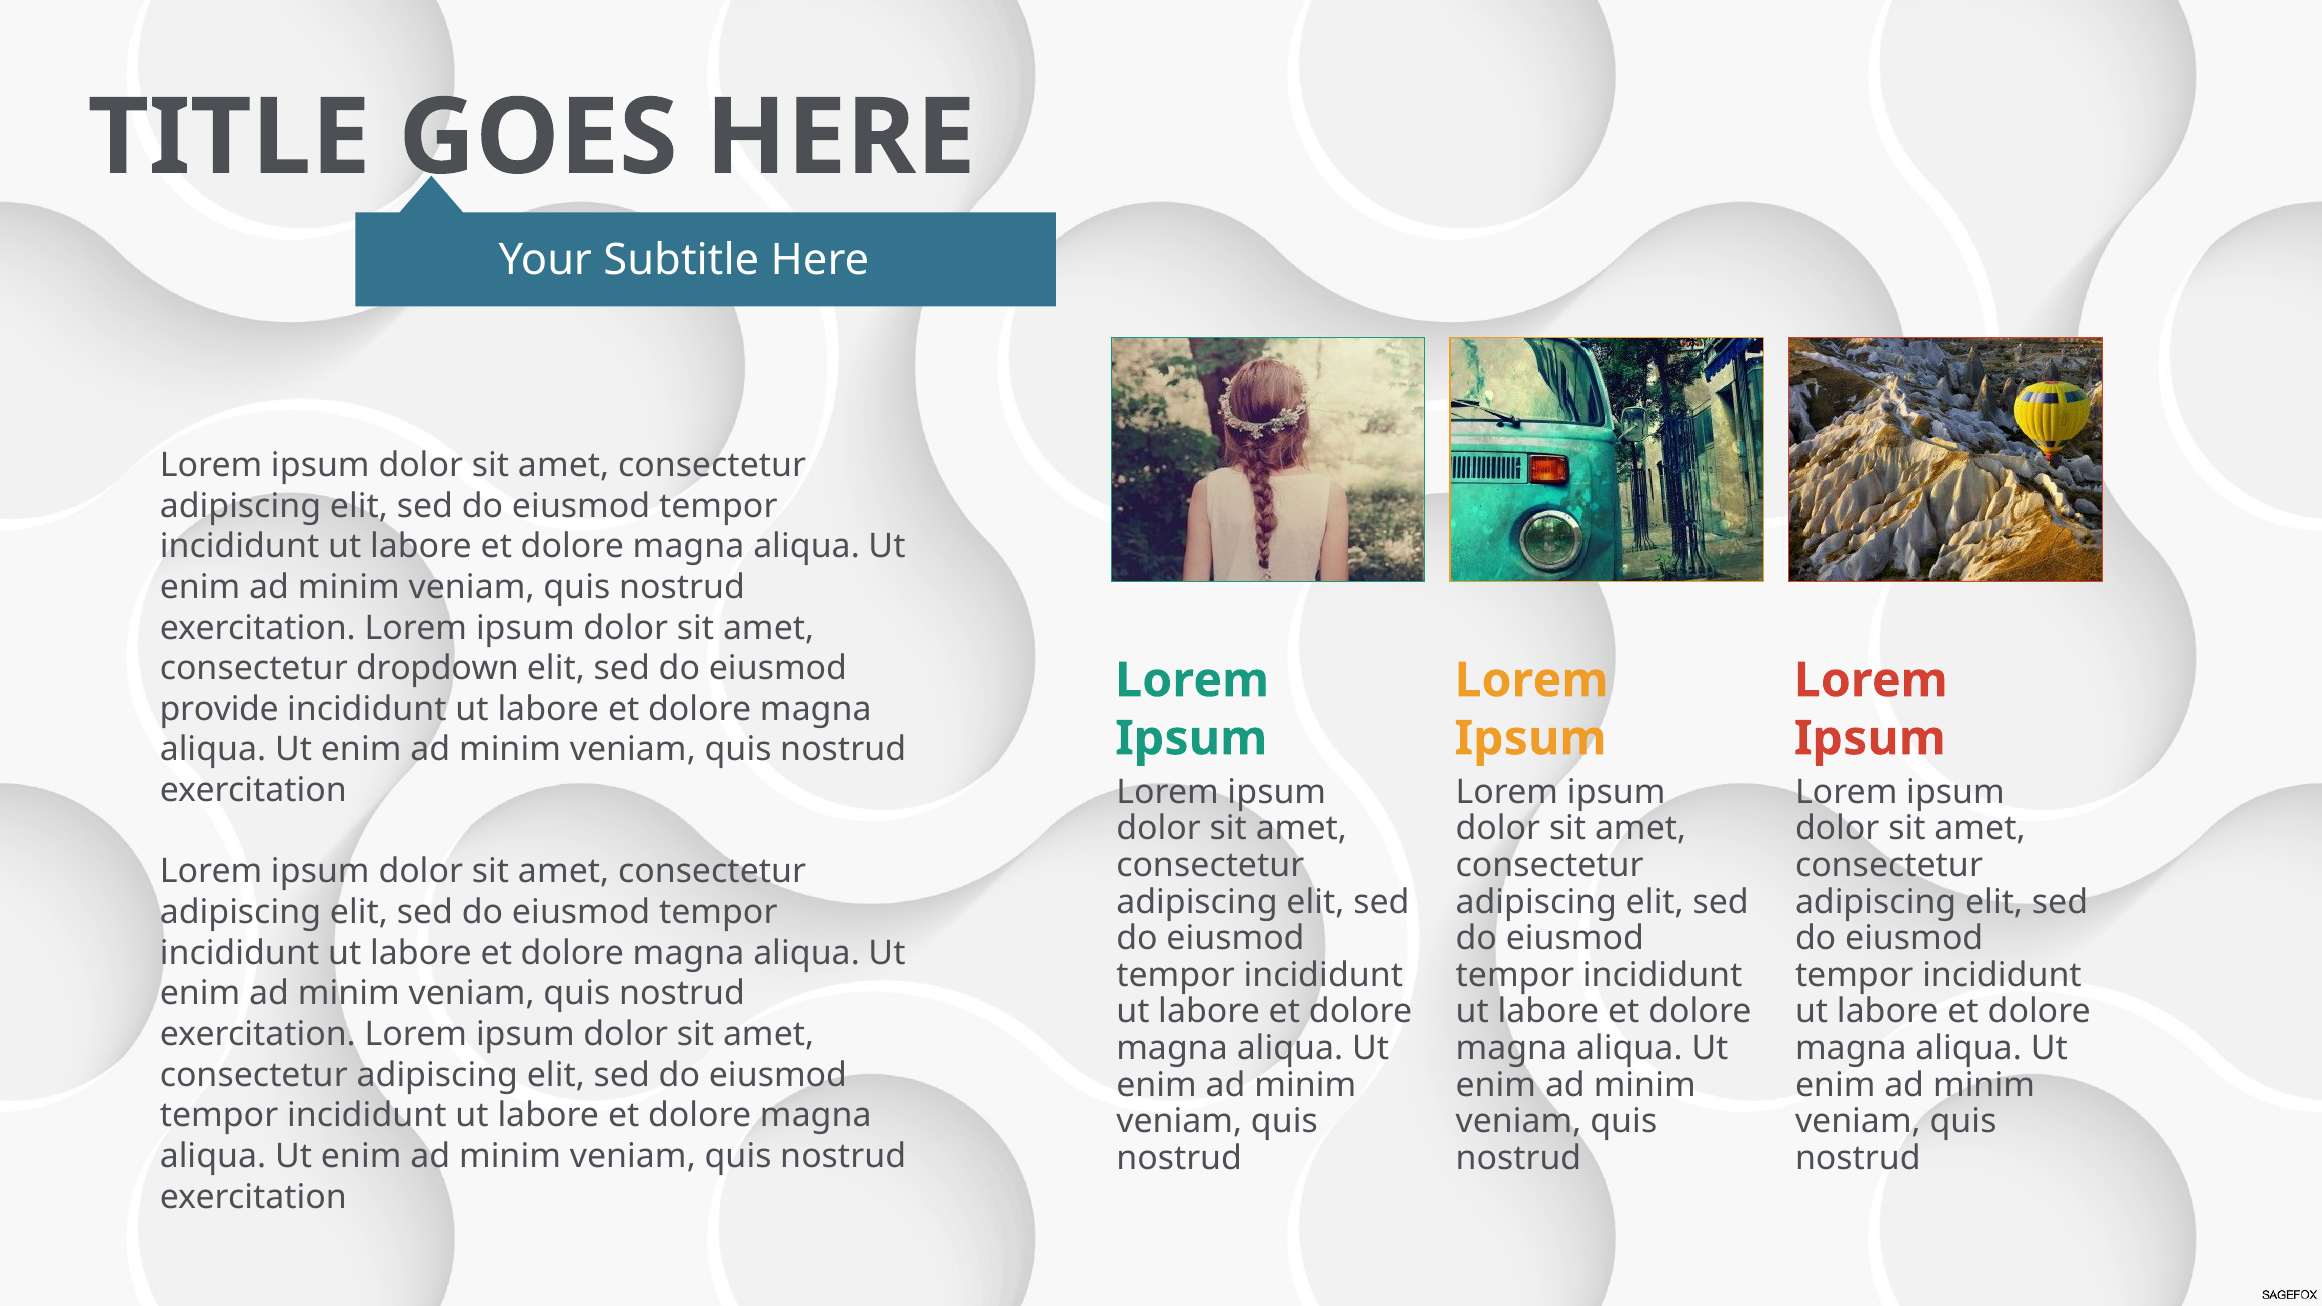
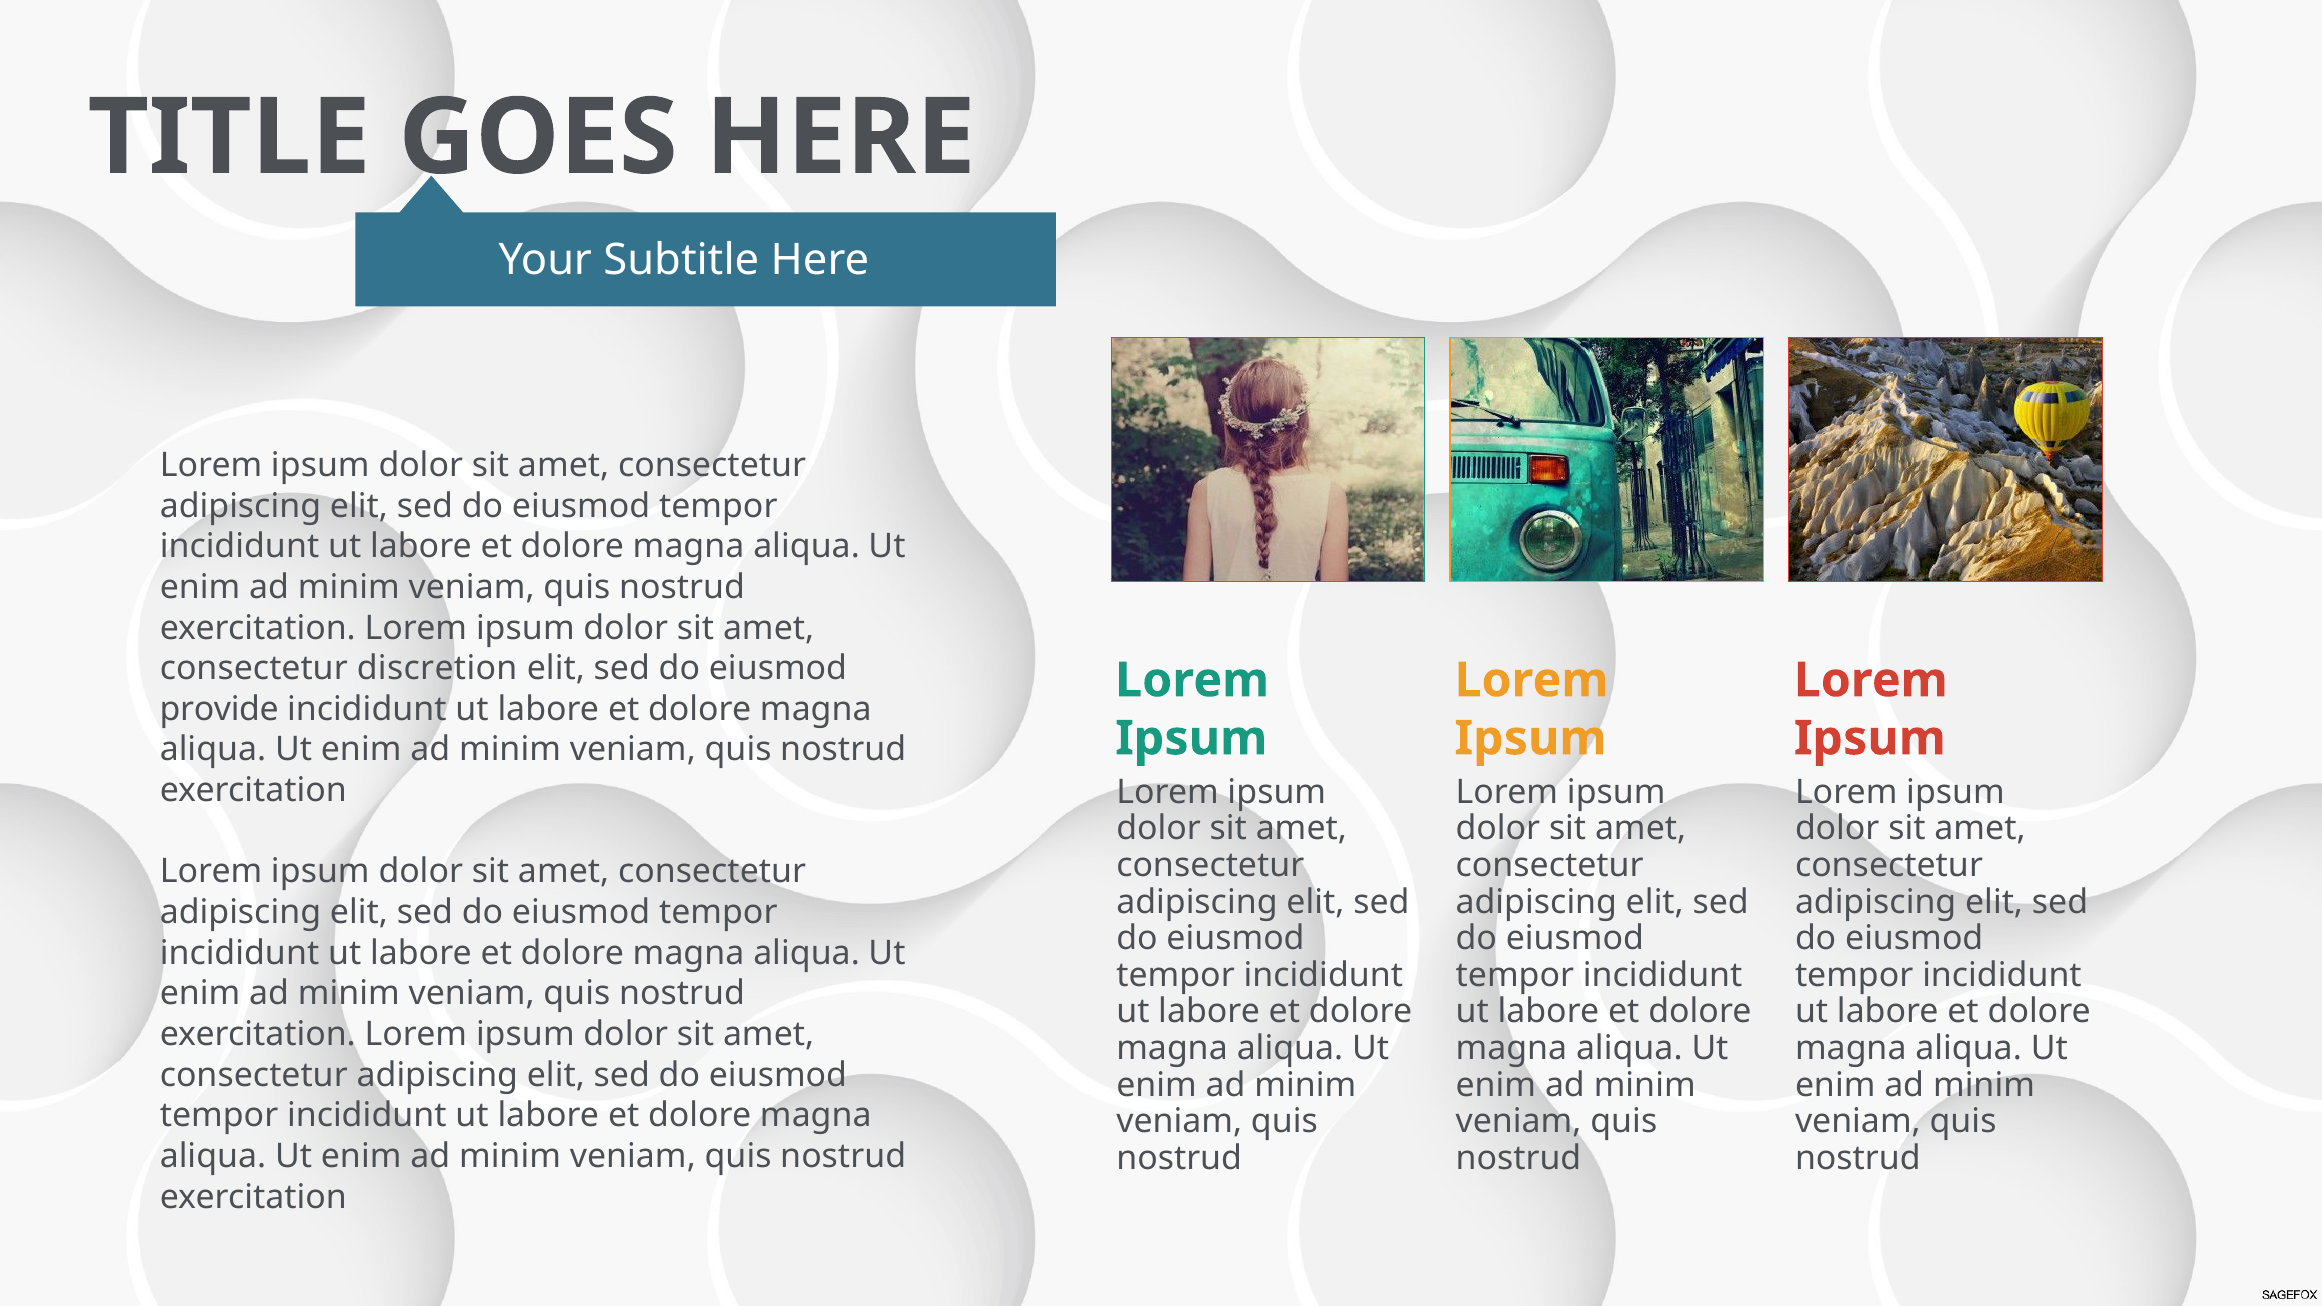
dropdown: dropdown -> discretion
